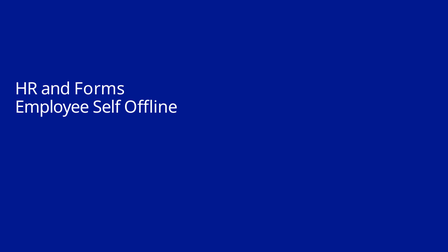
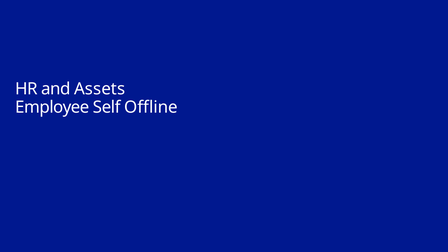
Forms: Forms -> Assets
